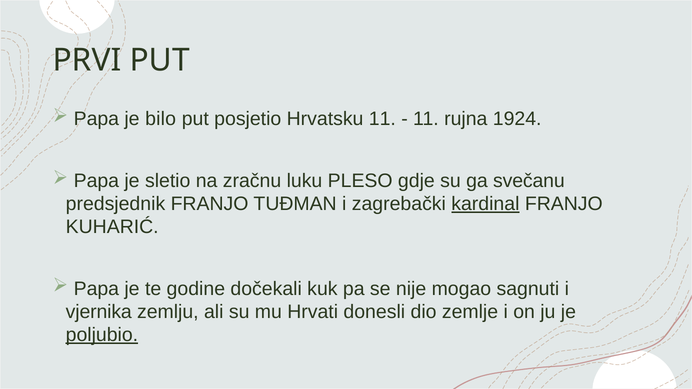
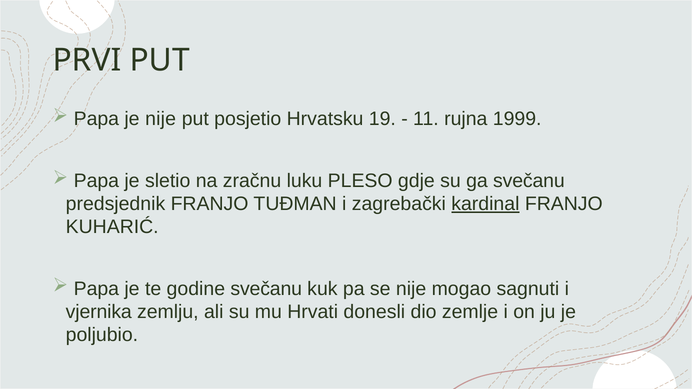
je bilo: bilo -> nije
Hrvatsku 11: 11 -> 19
1924: 1924 -> 1999
godine dočekali: dočekali -> svečanu
poljubio underline: present -> none
